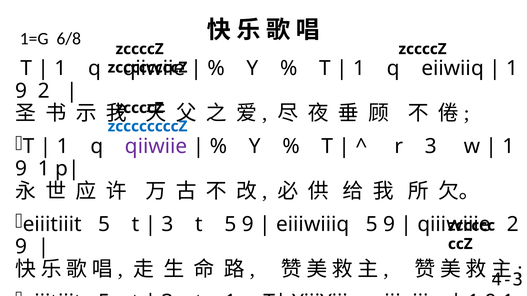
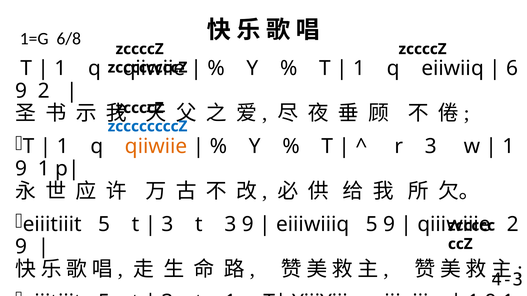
1 at (512, 68): 1 -> 6
qiiwiie at (156, 146) colour: purple -> orange
t 5: 5 -> 3
